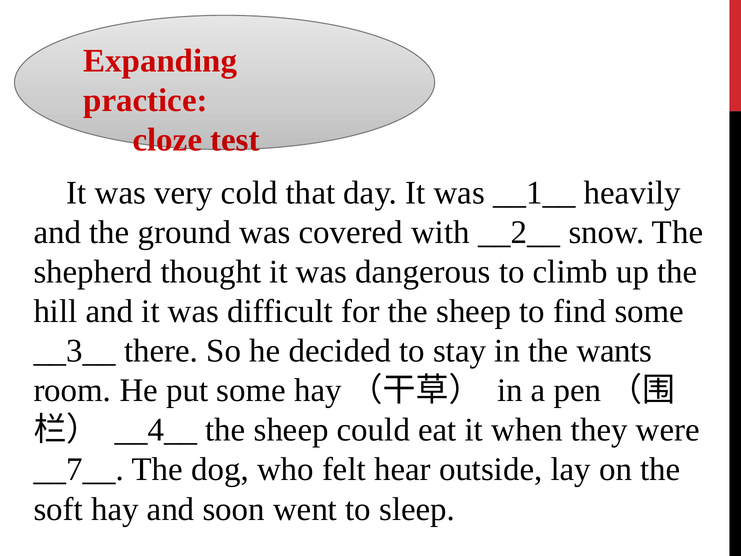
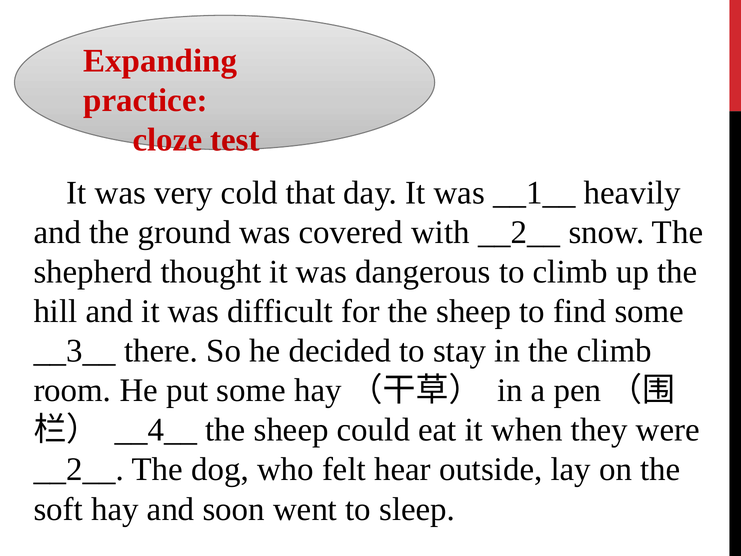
the wants: wants -> climb
__7__ at (79, 469): __7__ -> __2__
